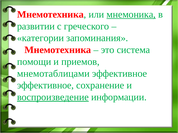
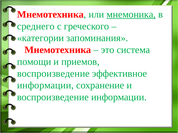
развитии: развитии -> среднего
мнемотаблицами at (53, 74): мнемотаблицами -> воспроизведение
эффективное at (45, 86): эффективное -> информации
воспроизведение at (53, 97) underline: present -> none
